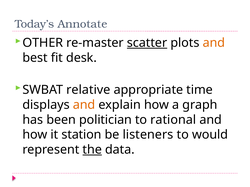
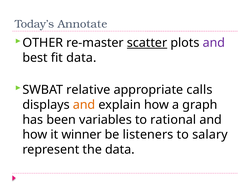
and at (214, 43) colour: orange -> purple
fit desk: desk -> data
time: time -> calls
politician: politician -> variables
station: station -> winner
would: would -> salary
the underline: present -> none
